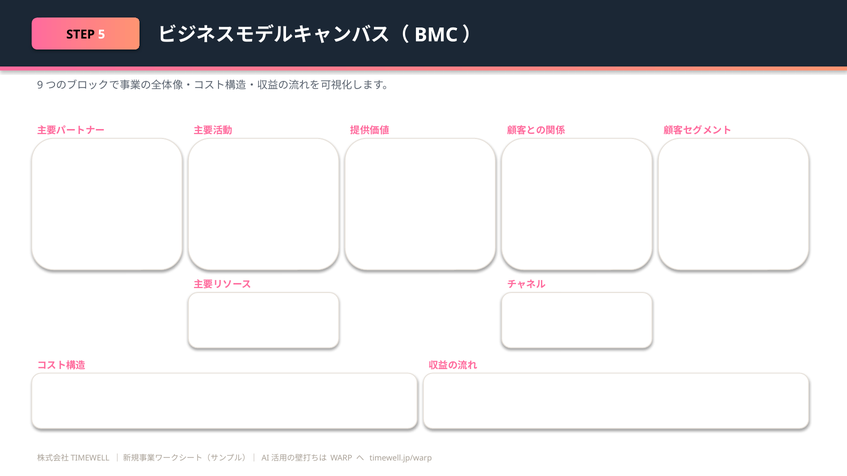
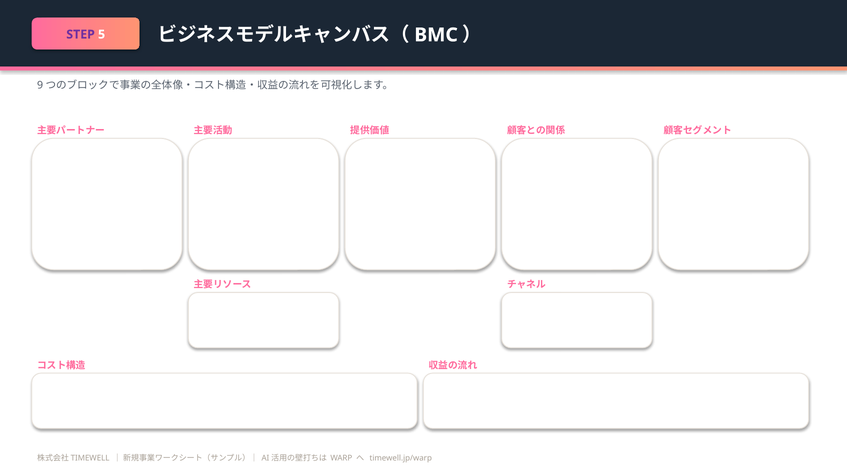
STEP colour: black -> purple
